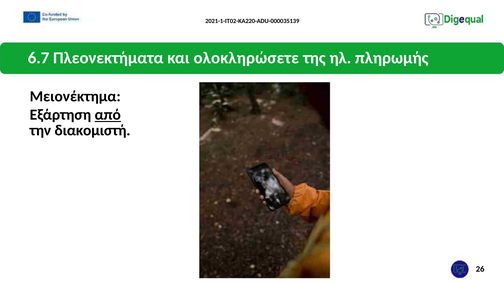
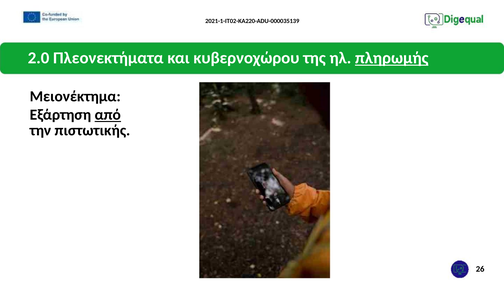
6.7: 6.7 -> 2.0
ολοκληρώσετε: ολοκληρώσετε -> κυβερνοχώρου
πληρωμής underline: none -> present
διακομιστή: διακομιστή -> πιστωτικής
